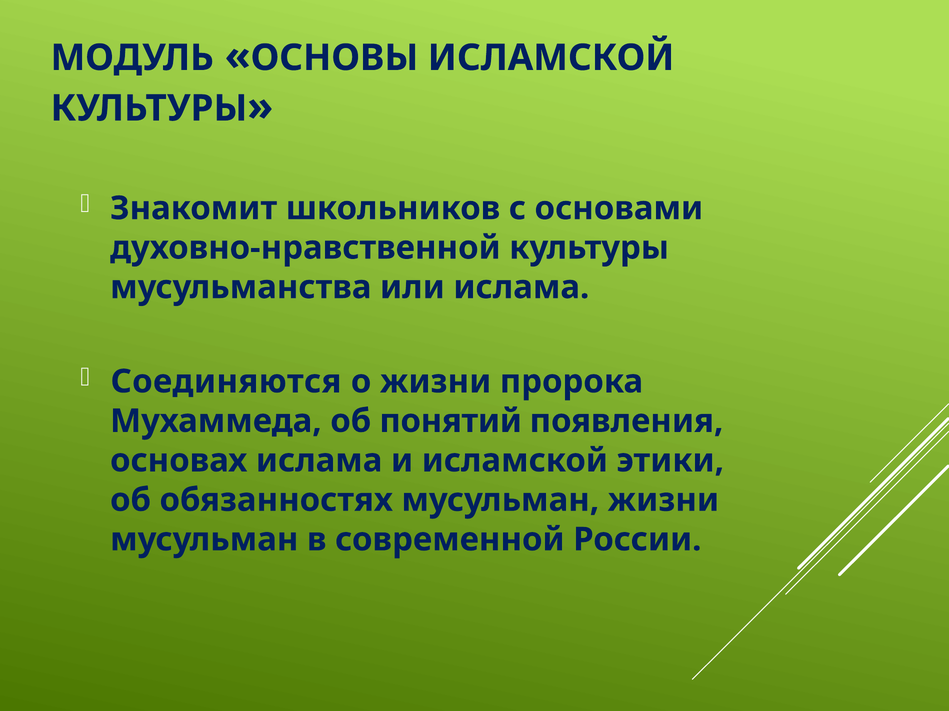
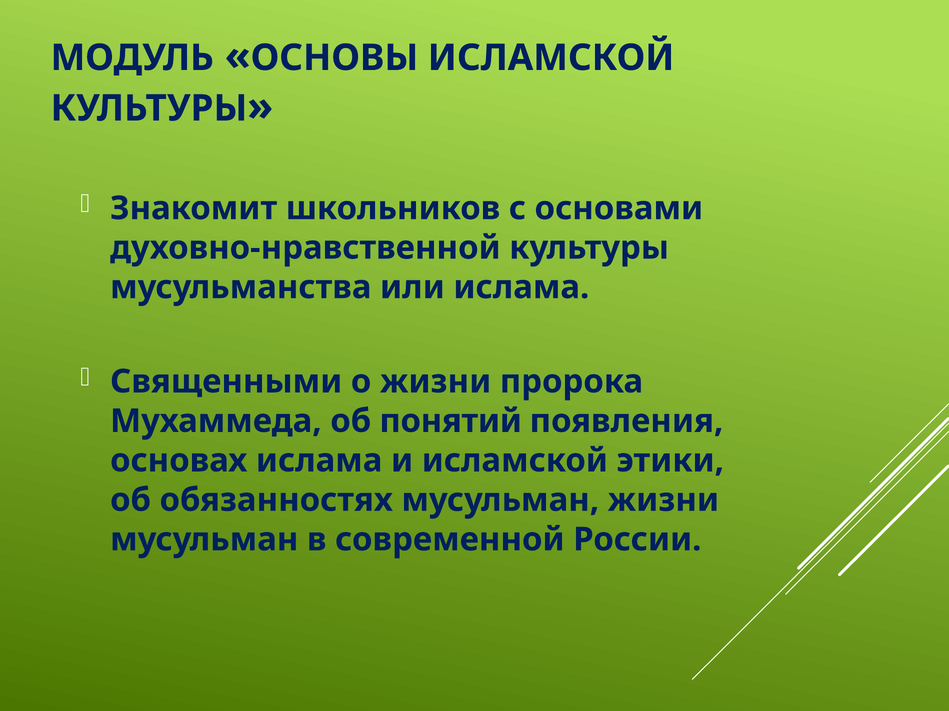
Соединяются: Соединяются -> Священными
